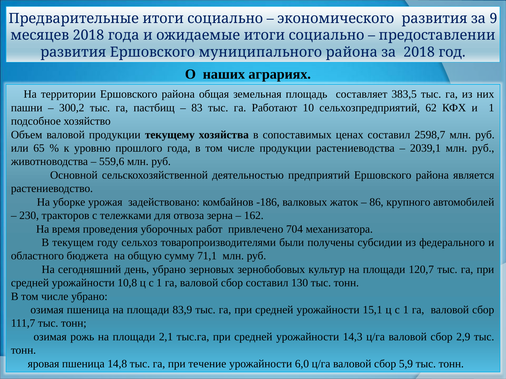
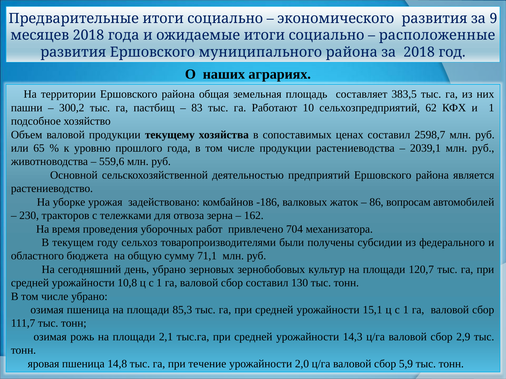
предоставлении: предоставлении -> расположенные
крупного: крупного -> вопросам
83,9: 83,9 -> 85,3
6,0: 6,0 -> 2,0
